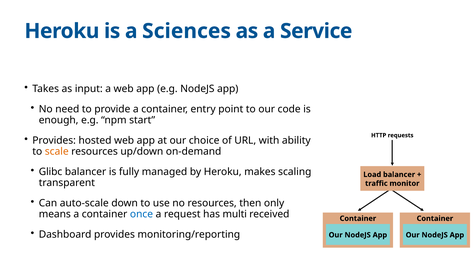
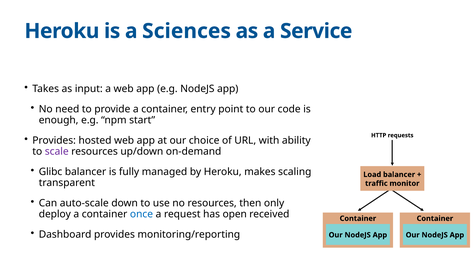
scale colour: orange -> purple
means: means -> deploy
multi: multi -> open
